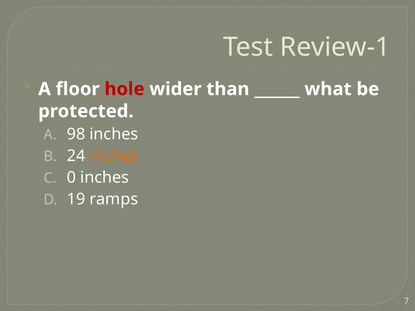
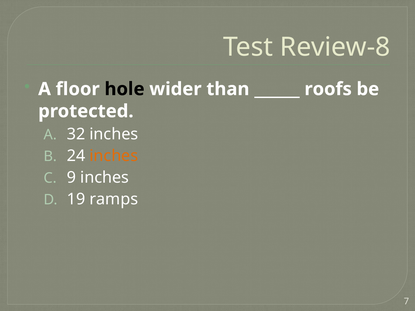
Review-1: Review-1 -> Review-8
hole colour: red -> black
what: what -> roofs
98: 98 -> 32
0: 0 -> 9
